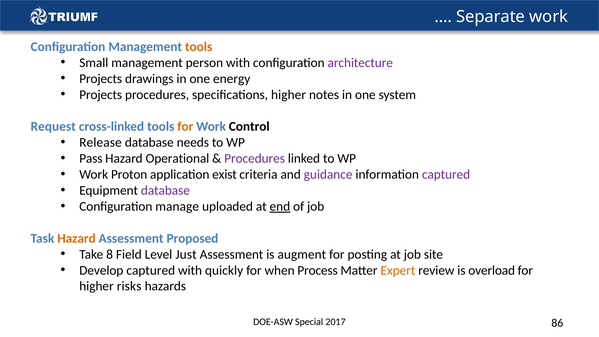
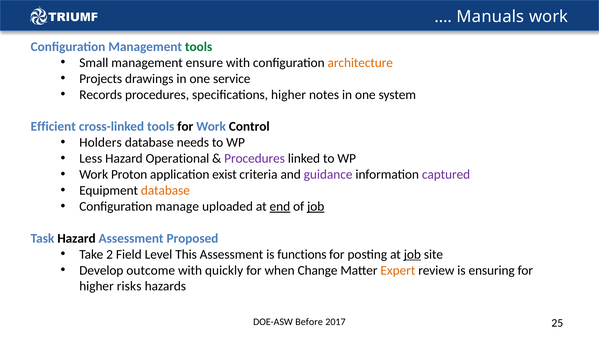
Separate: Separate -> Manuals
tools at (199, 47) colour: orange -> green
person: person -> ensure
architecture colour: purple -> orange
energy: energy -> service
Projects at (101, 95): Projects -> Records
Request: Request -> Efficient
for at (185, 127) colour: orange -> black
Release: Release -> Holders
Pass: Pass -> Less
database at (165, 190) colour: purple -> orange
job at (316, 206) underline: none -> present
Hazard at (76, 238) colour: orange -> black
8: 8 -> 2
Just: Just -> This
augment: augment -> functions
job at (412, 254) underline: none -> present
Develop captured: captured -> outcome
Process: Process -> Change
overload: overload -> ensuring
Special: Special -> Before
86: 86 -> 25
